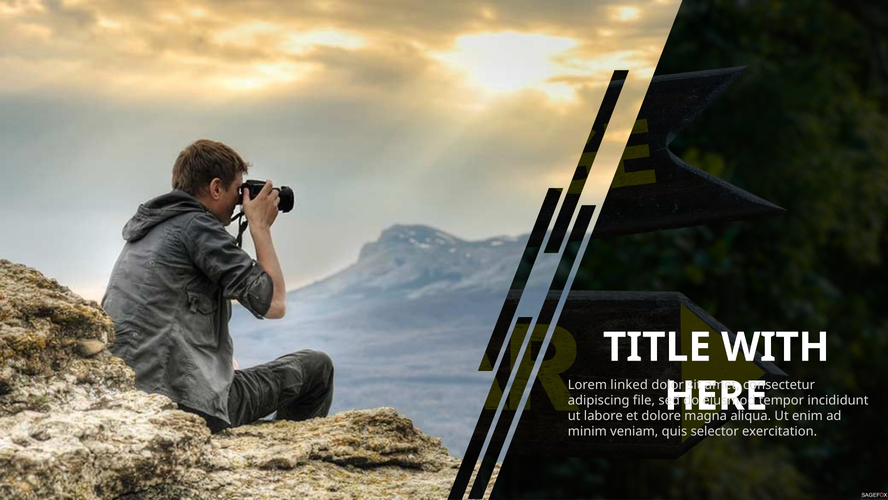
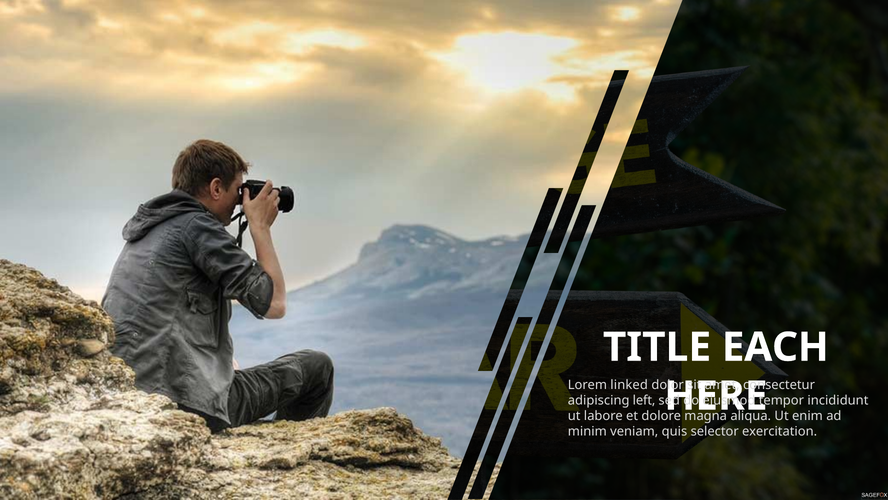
WITH: WITH -> EACH
file: file -> left
